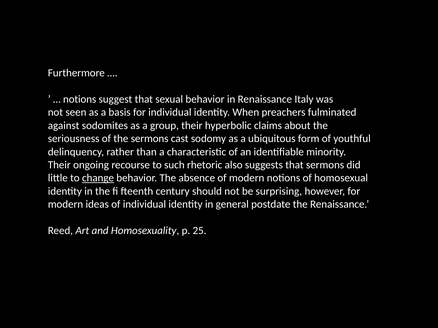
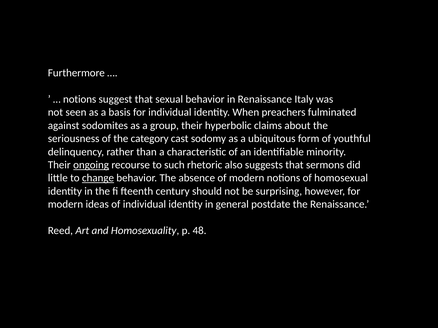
the sermons: sermons -> category
ongoing underline: none -> present
25: 25 -> 48
